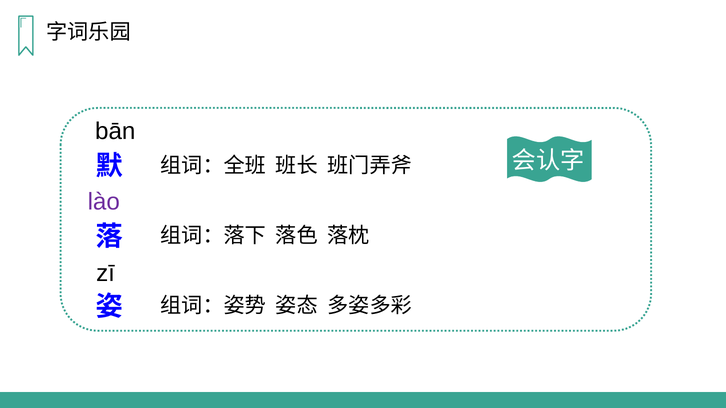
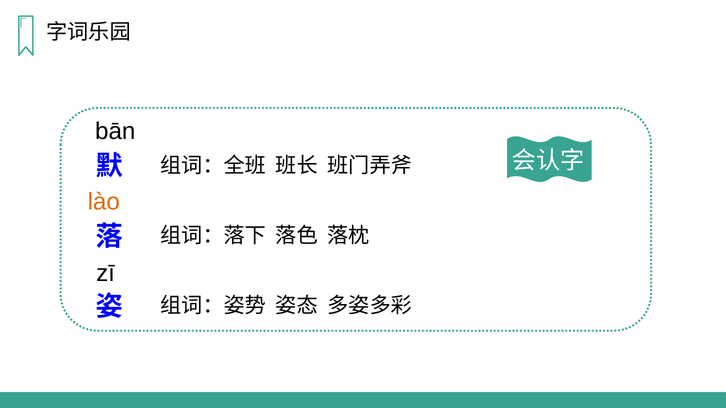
lào colour: purple -> orange
